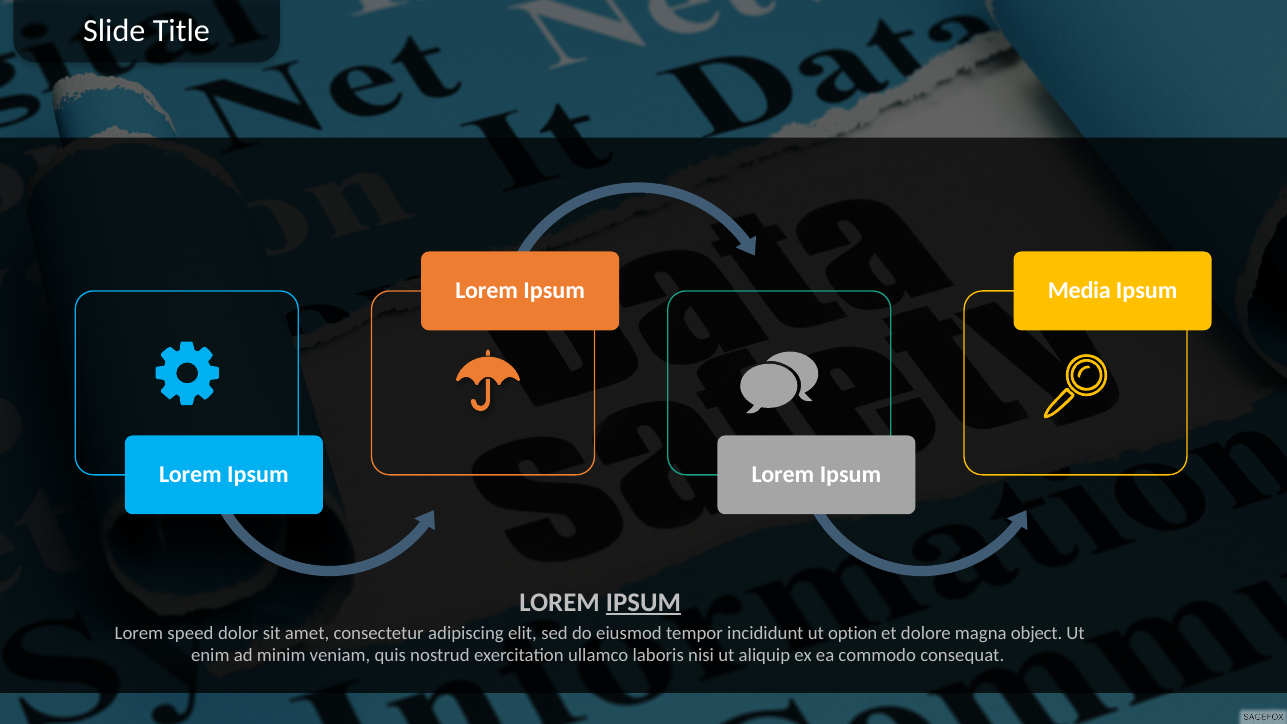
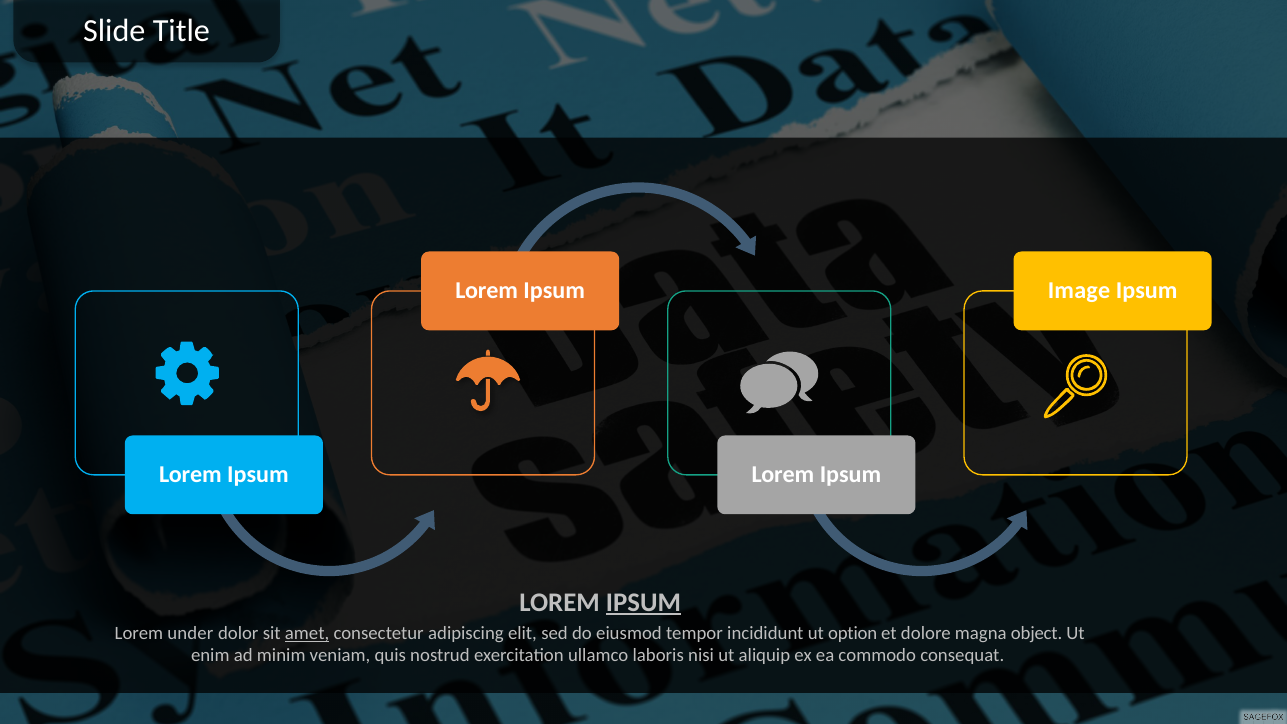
Media: Media -> Image
speed: speed -> under
amet underline: none -> present
